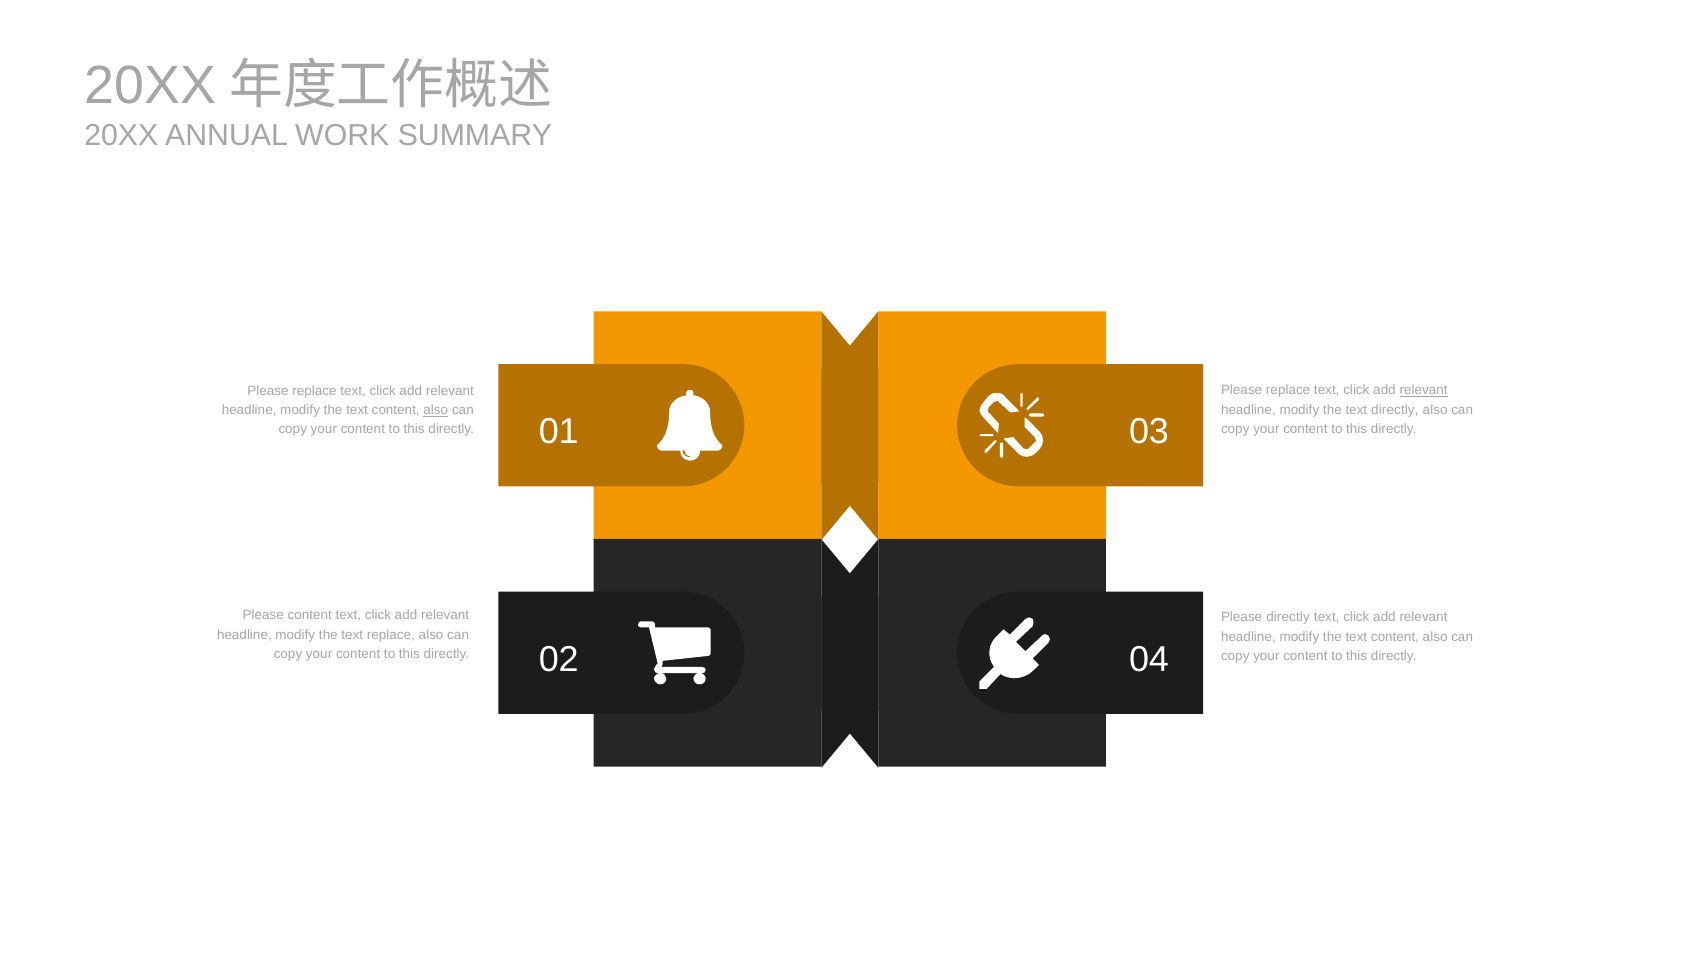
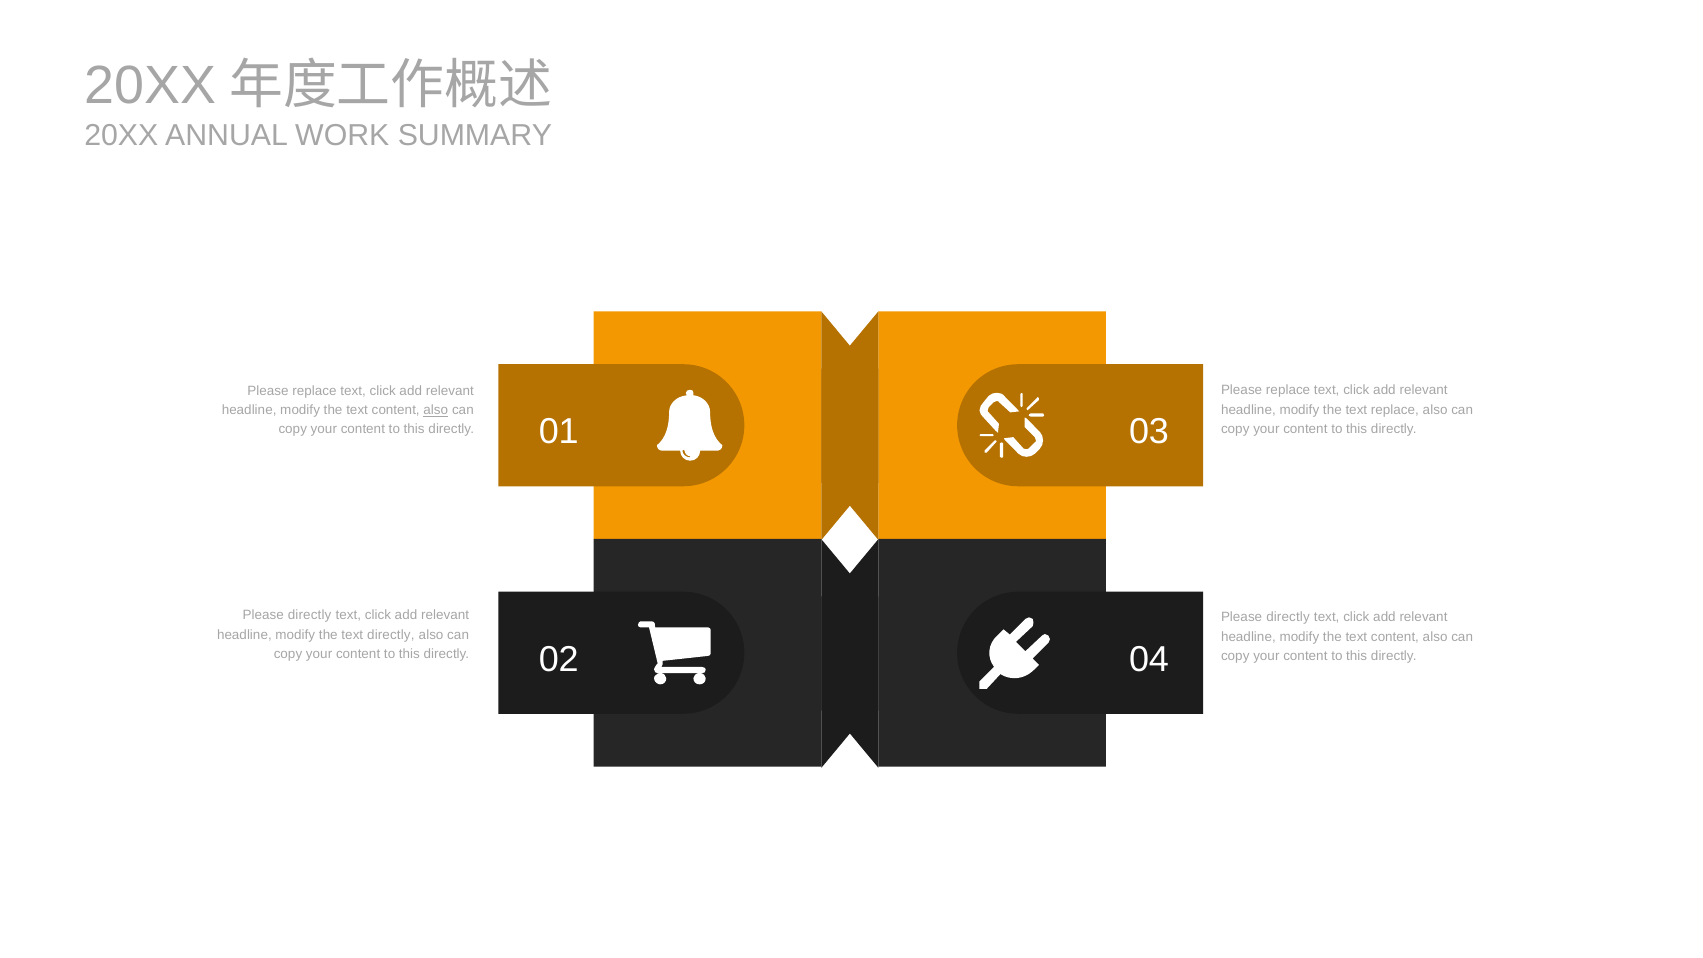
relevant at (1424, 390) underline: present -> none
text directly: directly -> replace
content at (310, 615): content -> directly
text replace: replace -> directly
